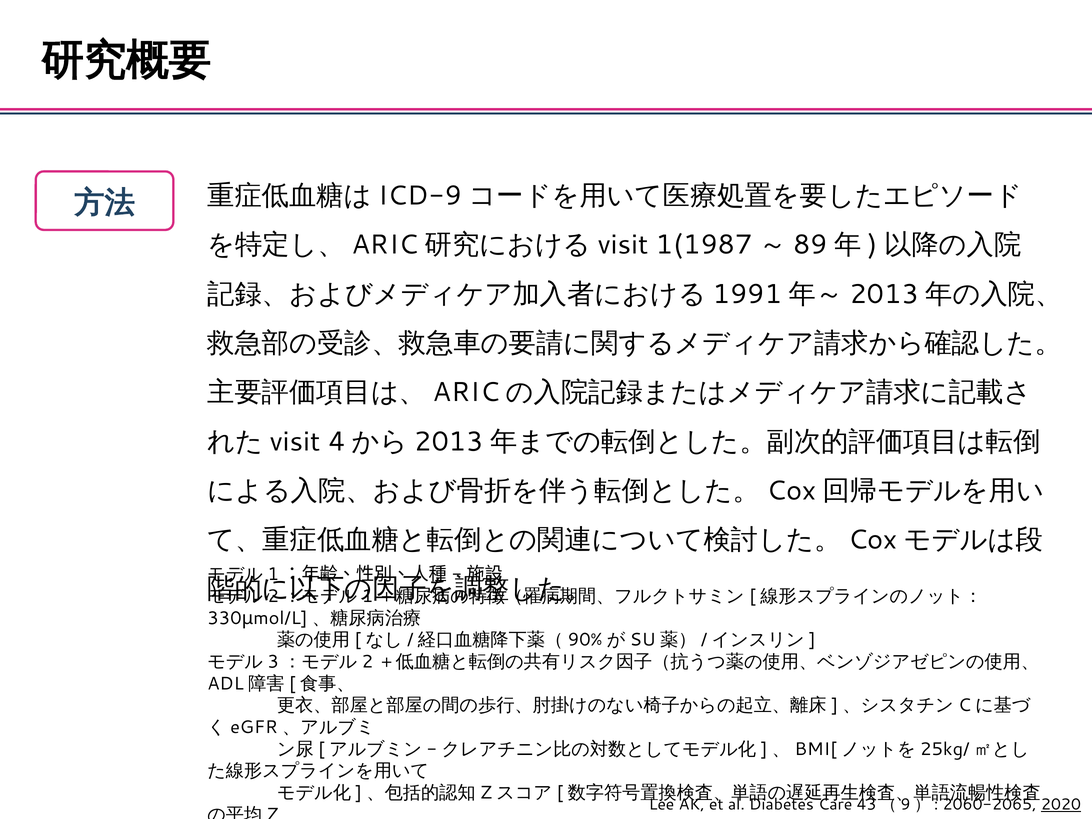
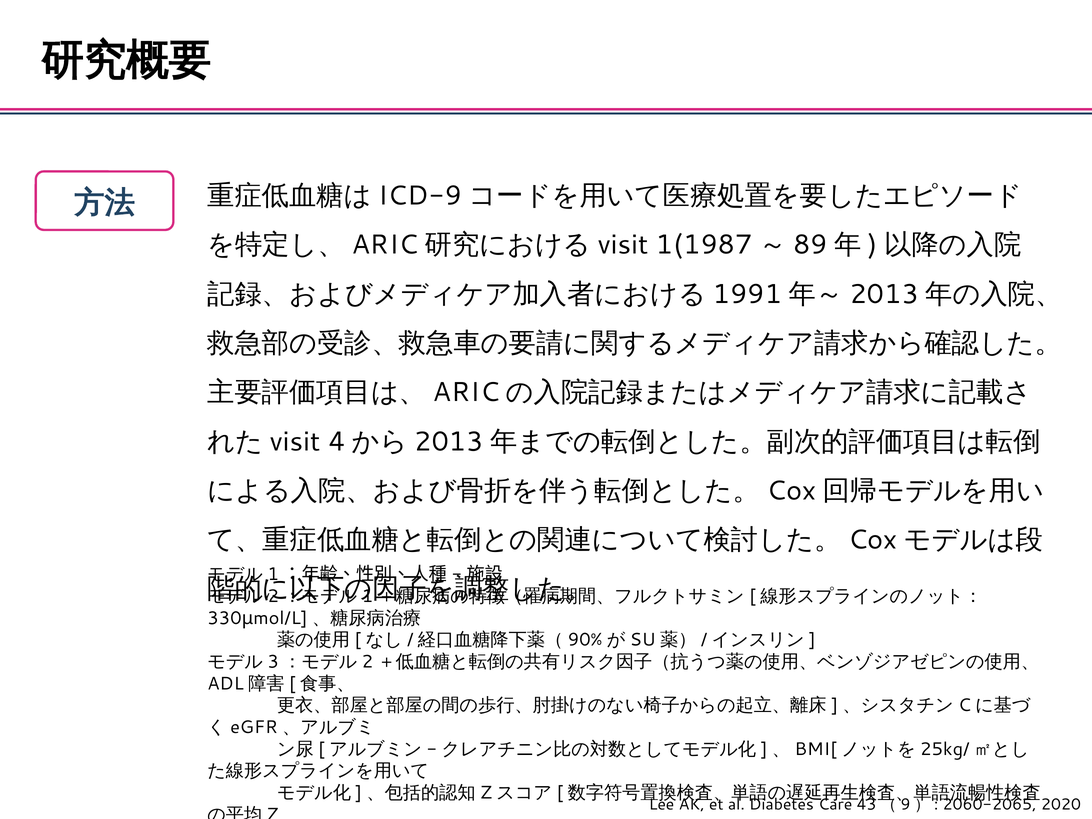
2020 underline: present -> none
